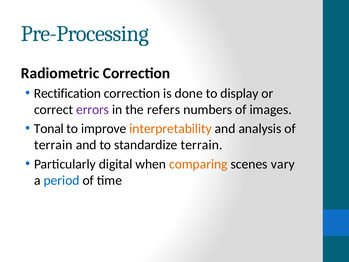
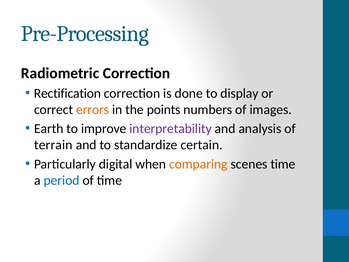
errors colour: purple -> orange
refers: refers -> points
Tonal: Tonal -> Earth
interpretability colour: orange -> purple
standardize terrain: terrain -> certain
scenes vary: vary -> time
